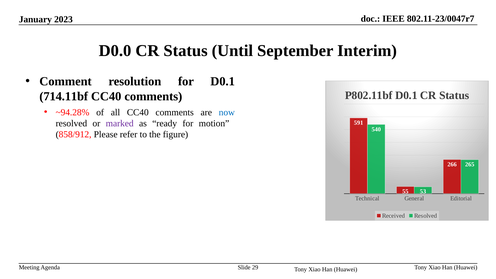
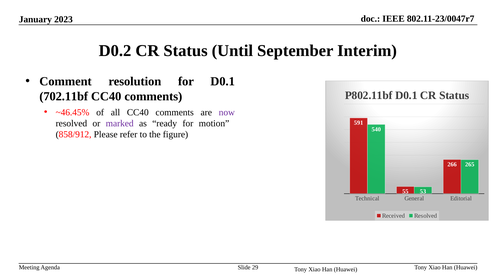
D0.0: D0.0 -> D0.2
714.11bf: 714.11bf -> 702.11bf
~94.28%: ~94.28% -> ~46.45%
now colour: blue -> purple
